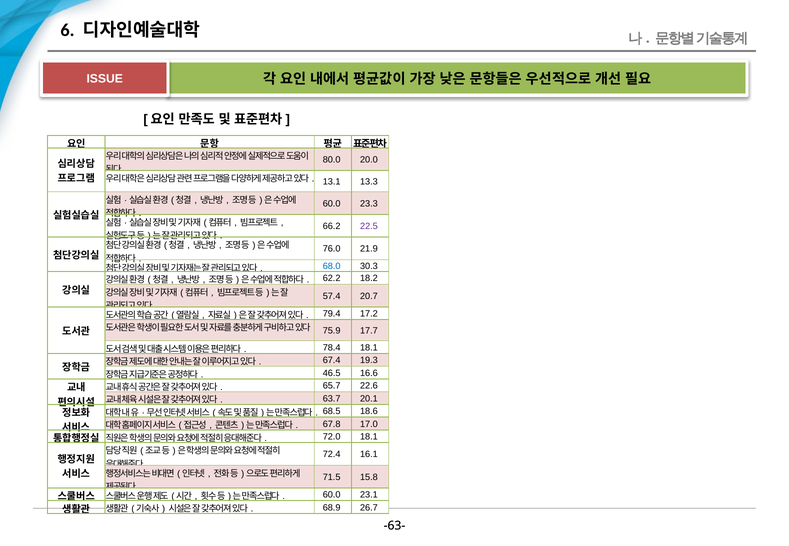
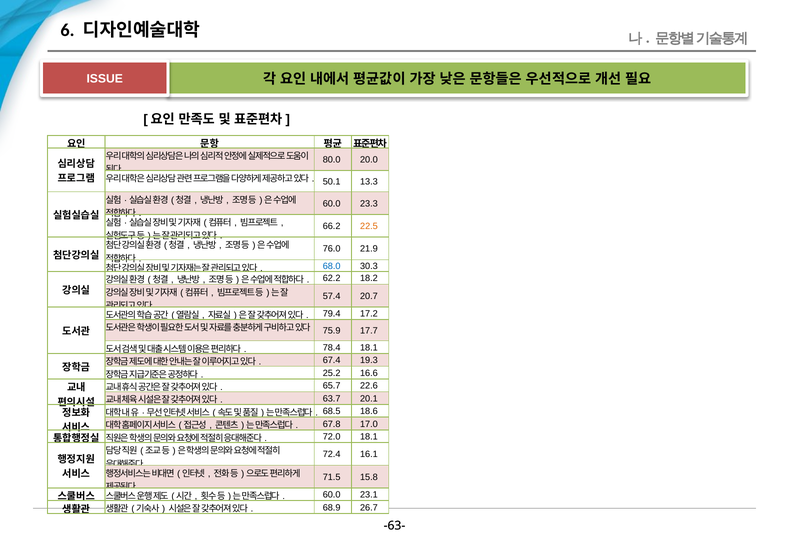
13.1: 13.1 -> 50.1
22.5 colour: purple -> orange
46.5: 46.5 -> 25.2
